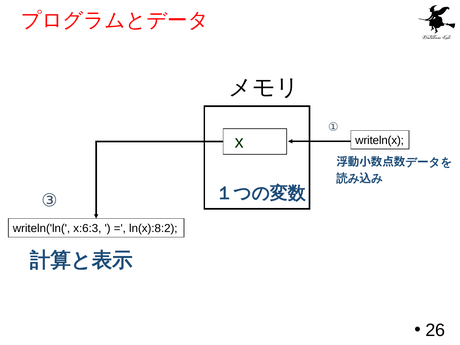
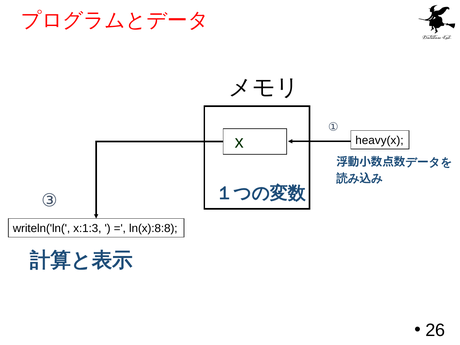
writeln(x: writeln(x -> heavy(x
x:6:3: x:6:3 -> x:1:3
ln(x):8:2: ln(x):8:2 -> ln(x):8:8
